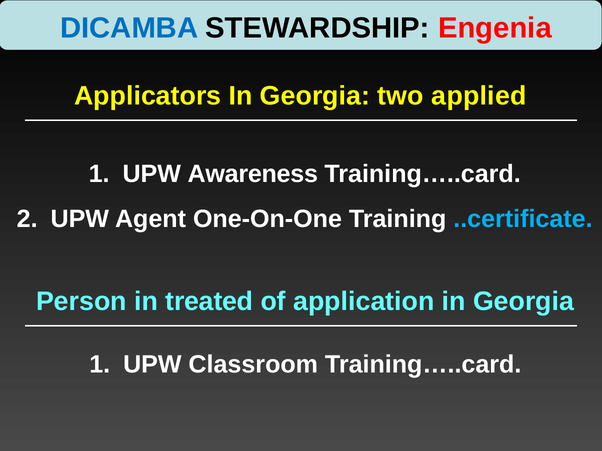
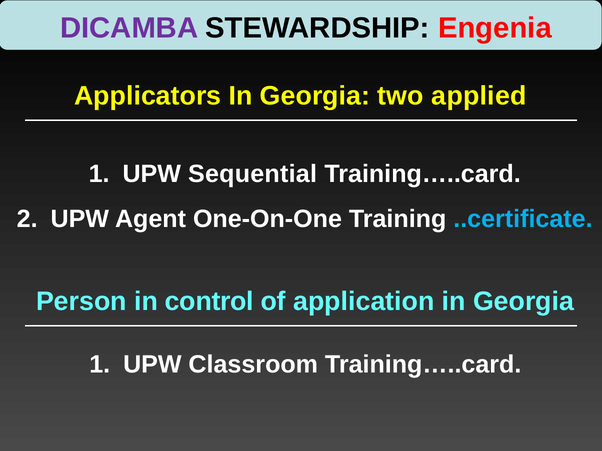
DICAMBA colour: blue -> purple
Awareness: Awareness -> Sequential
treated: treated -> control
